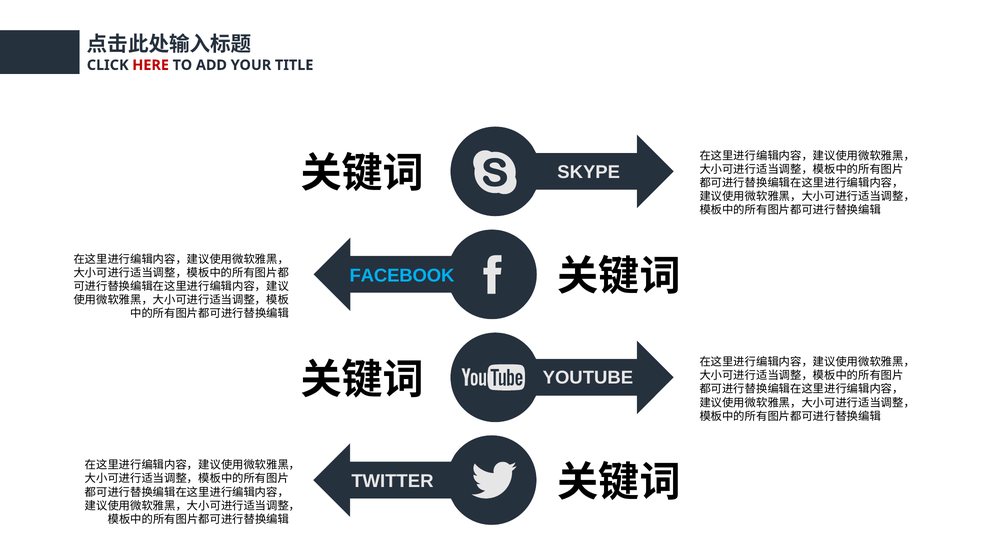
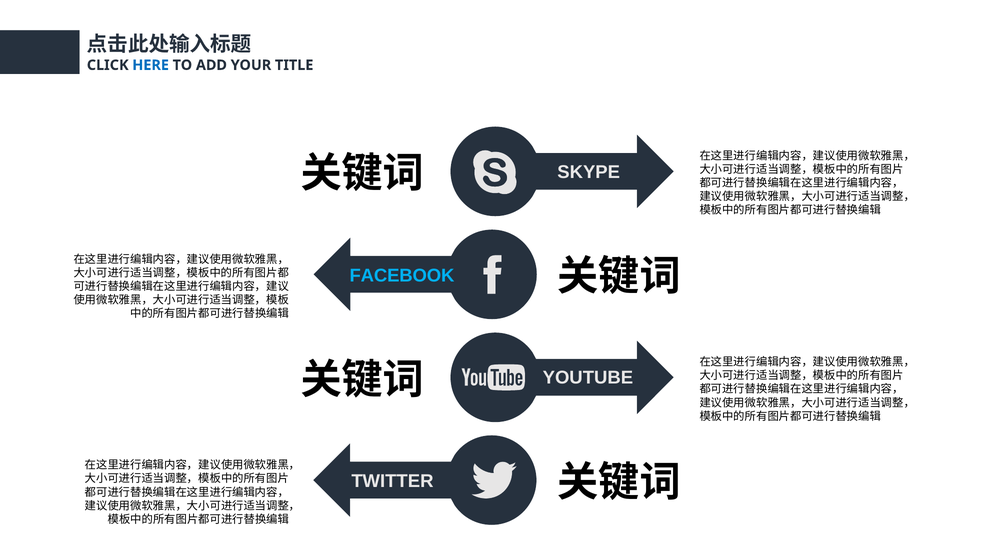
HERE colour: red -> blue
